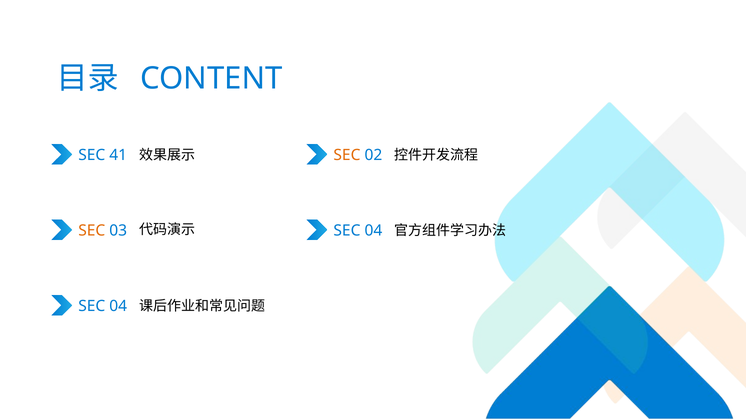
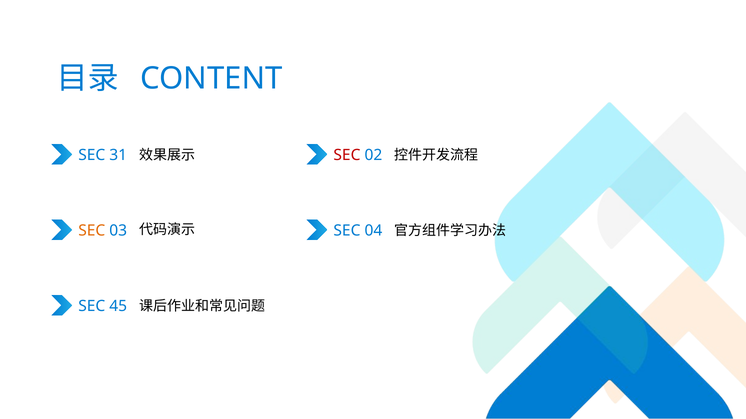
41: 41 -> 31
SEC at (347, 155) colour: orange -> red
04 at (118, 307): 04 -> 45
